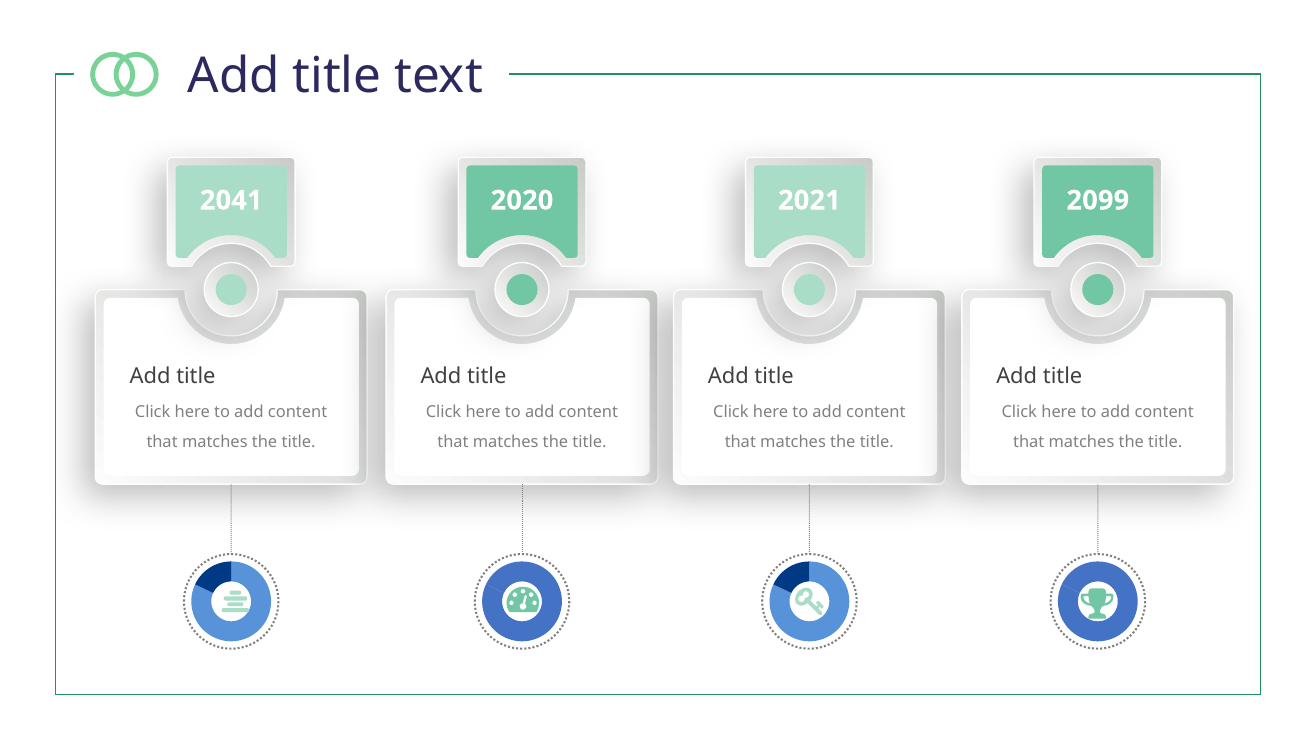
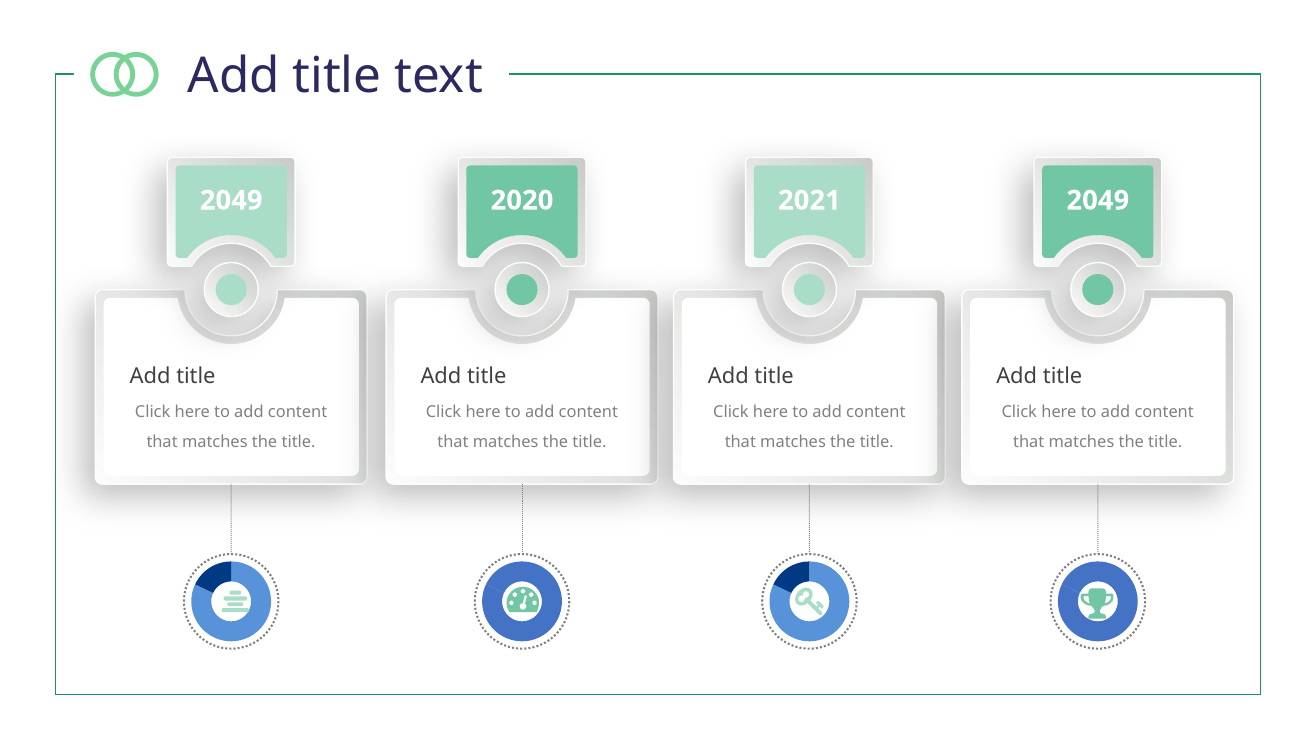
2041 at (231, 200): 2041 -> 2049
2099 at (1098, 200): 2099 -> 2049
